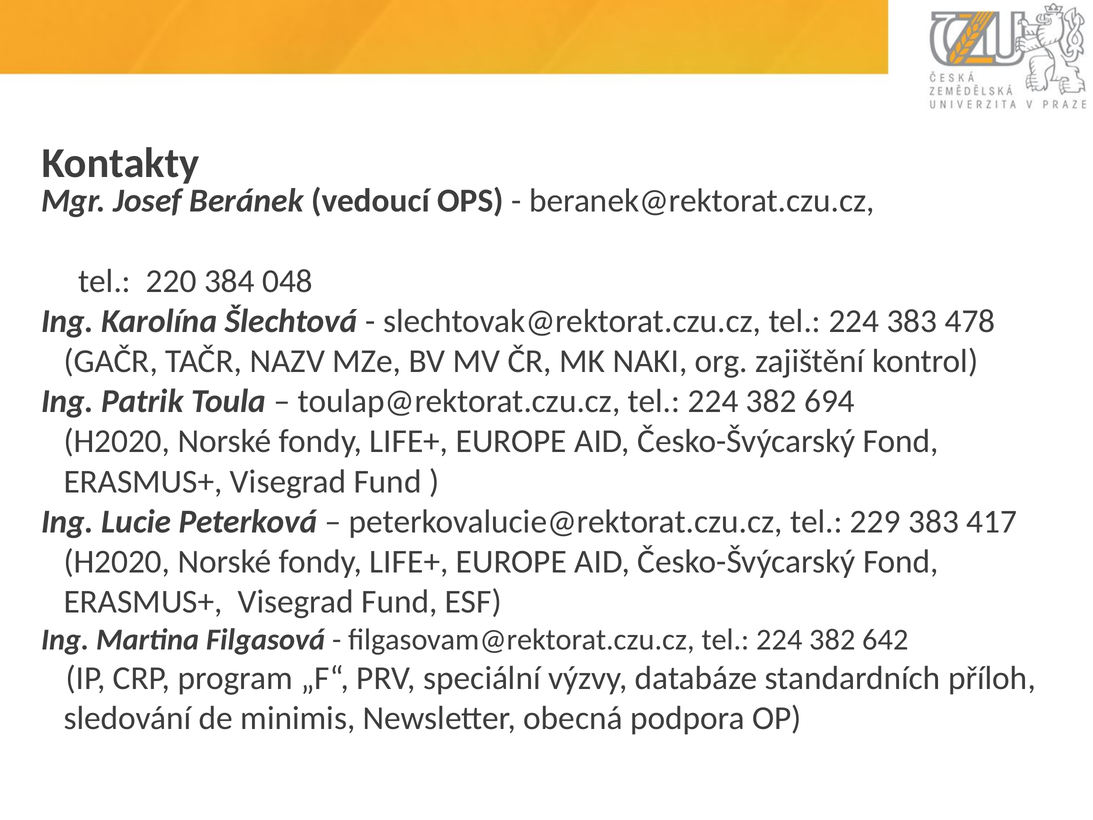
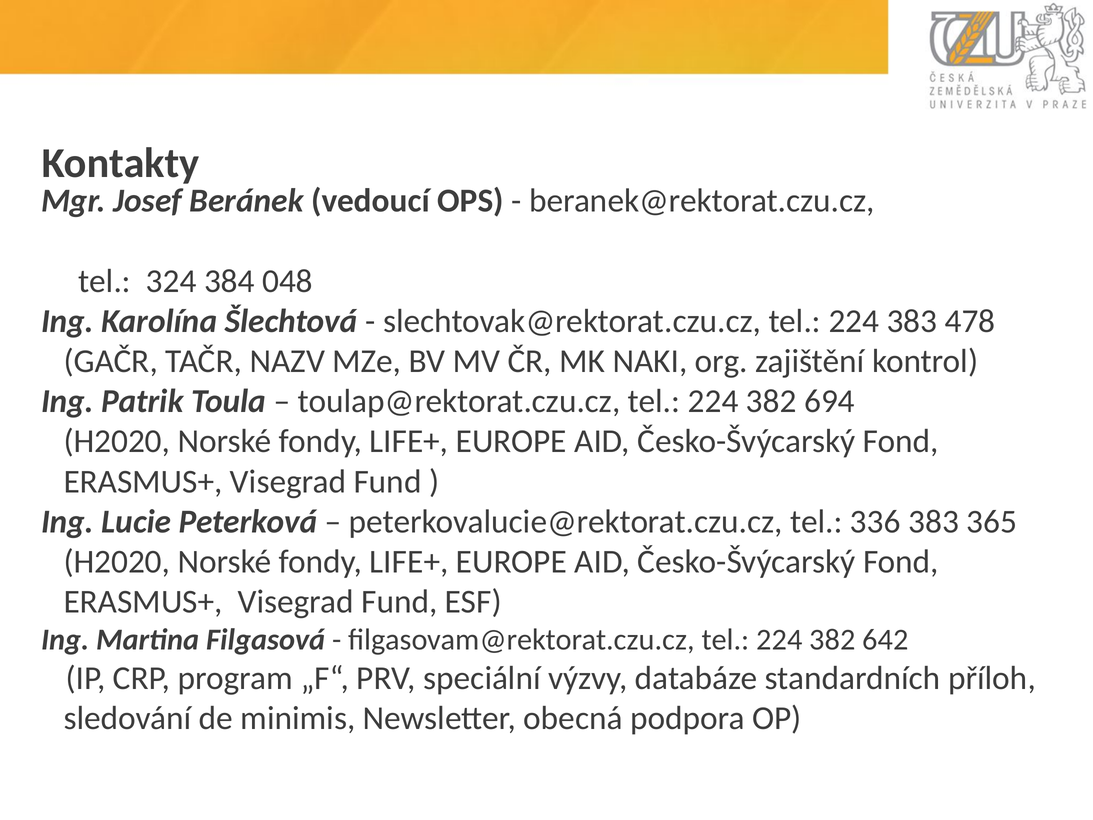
220: 220 -> 324
229: 229 -> 336
417: 417 -> 365
